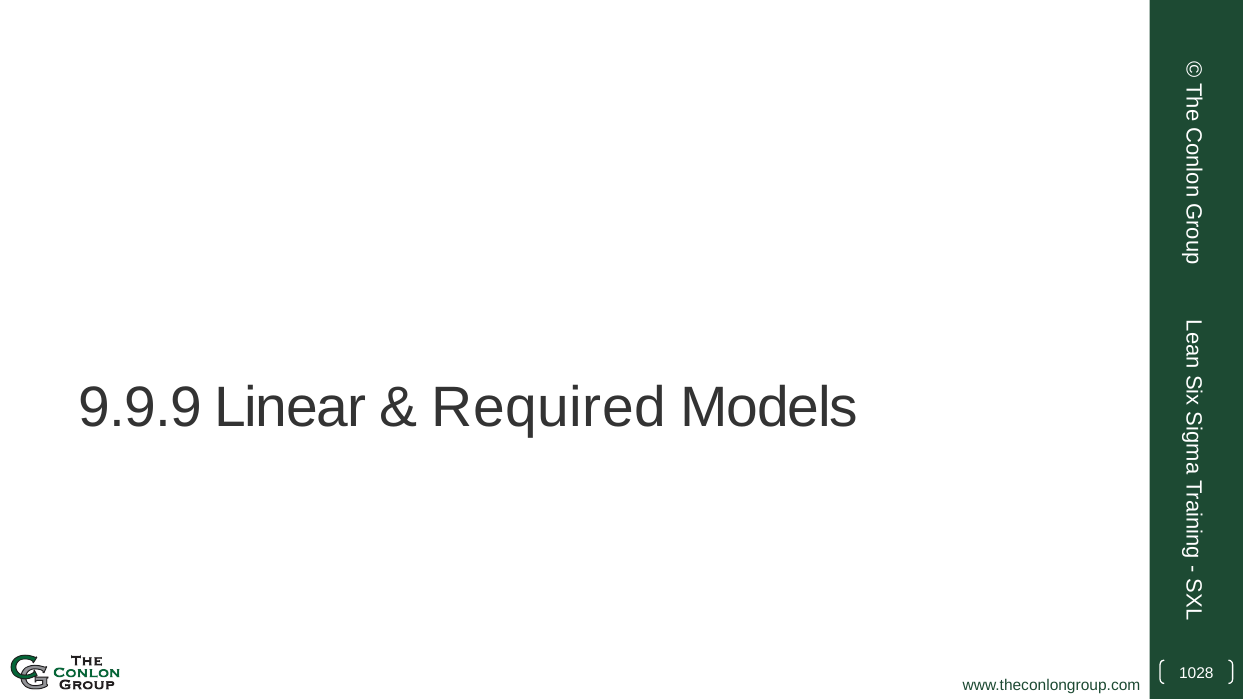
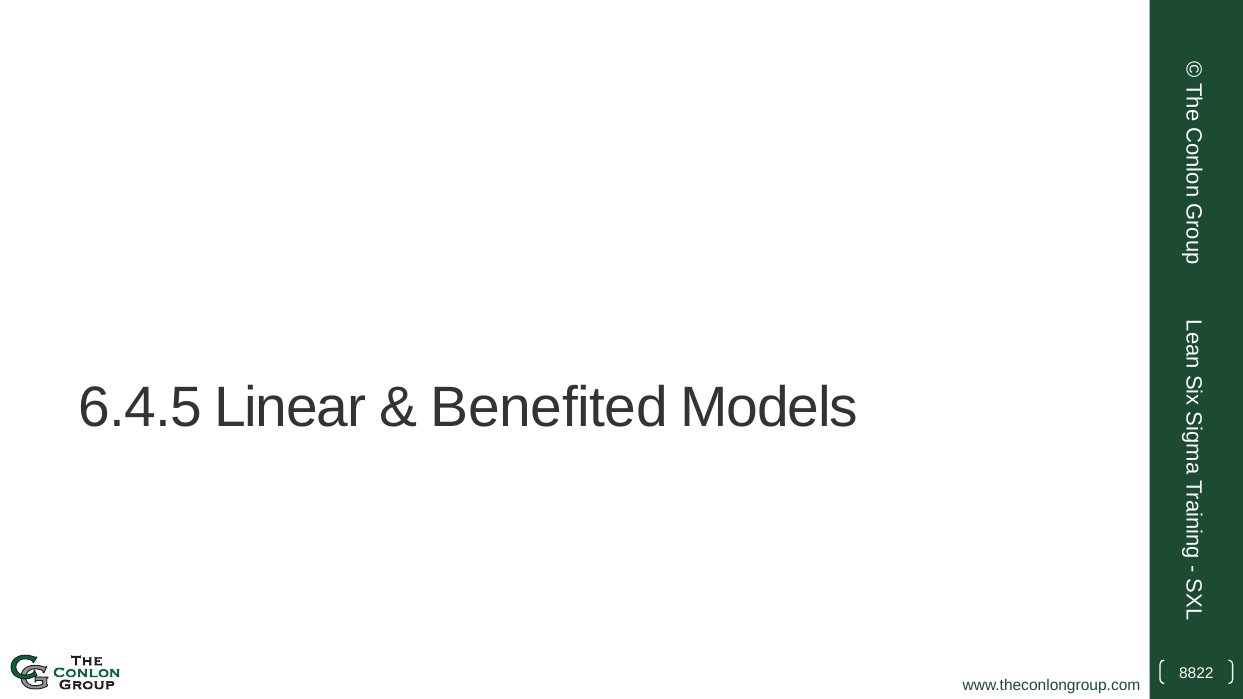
9.9.9: 9.9.9 -> 6.4.5
Required: Required -> Benefited
1028: 1028 -> 8822
